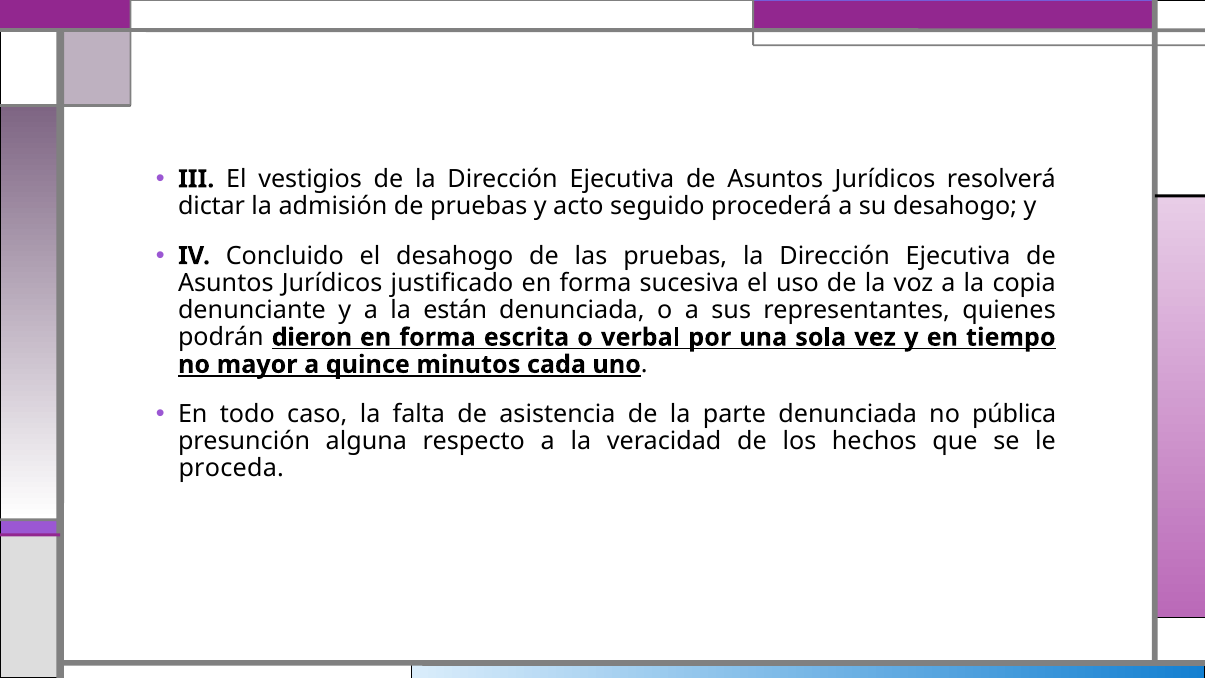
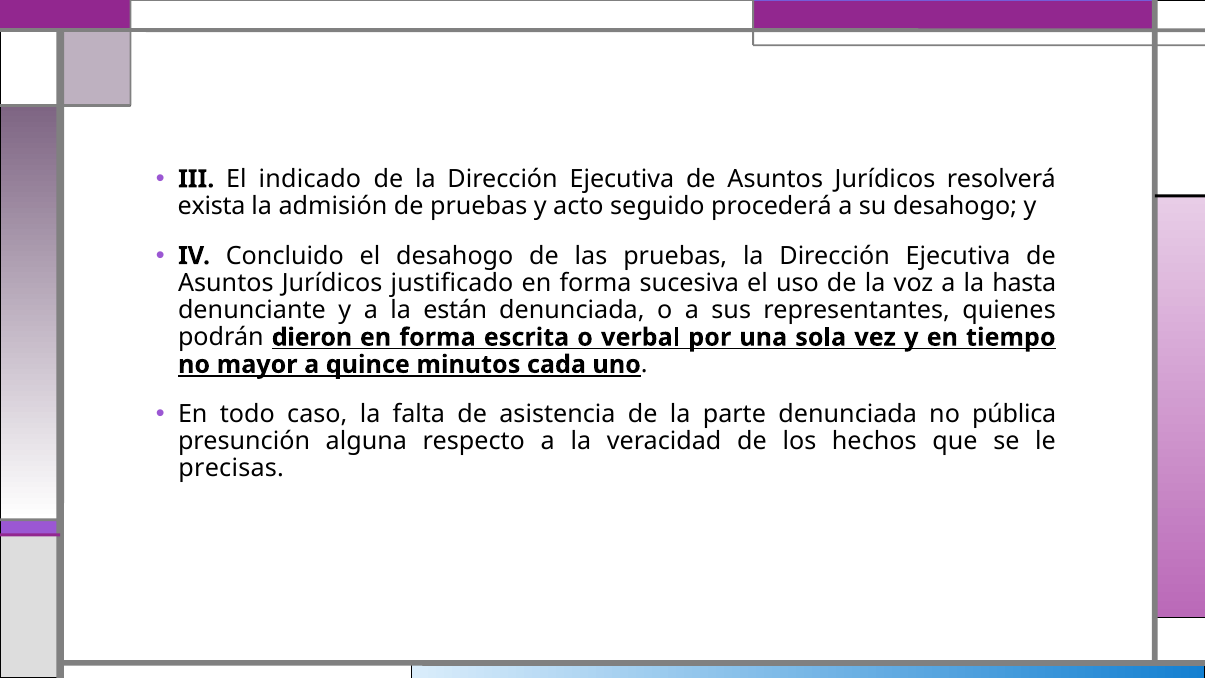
vestigios: vestigios -> indicado
dictar: dictar -> exista
copia: copia -> hasta
proceda: proceda -> precisas
